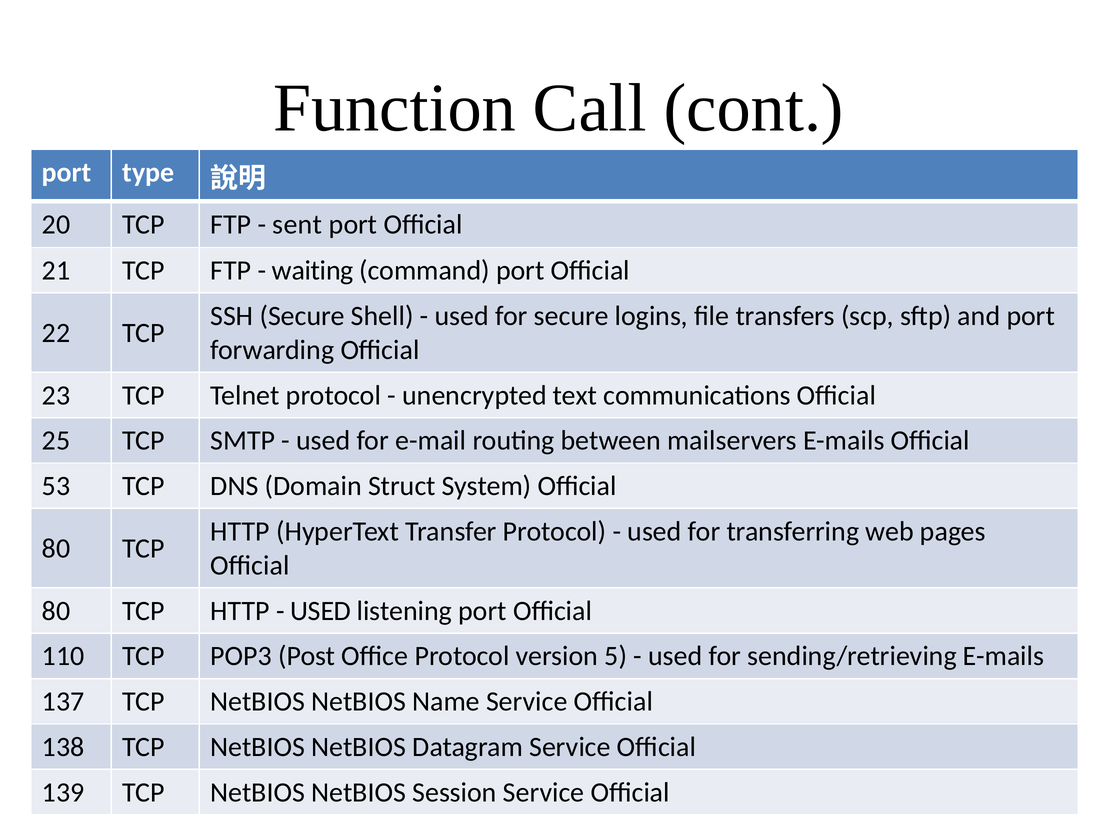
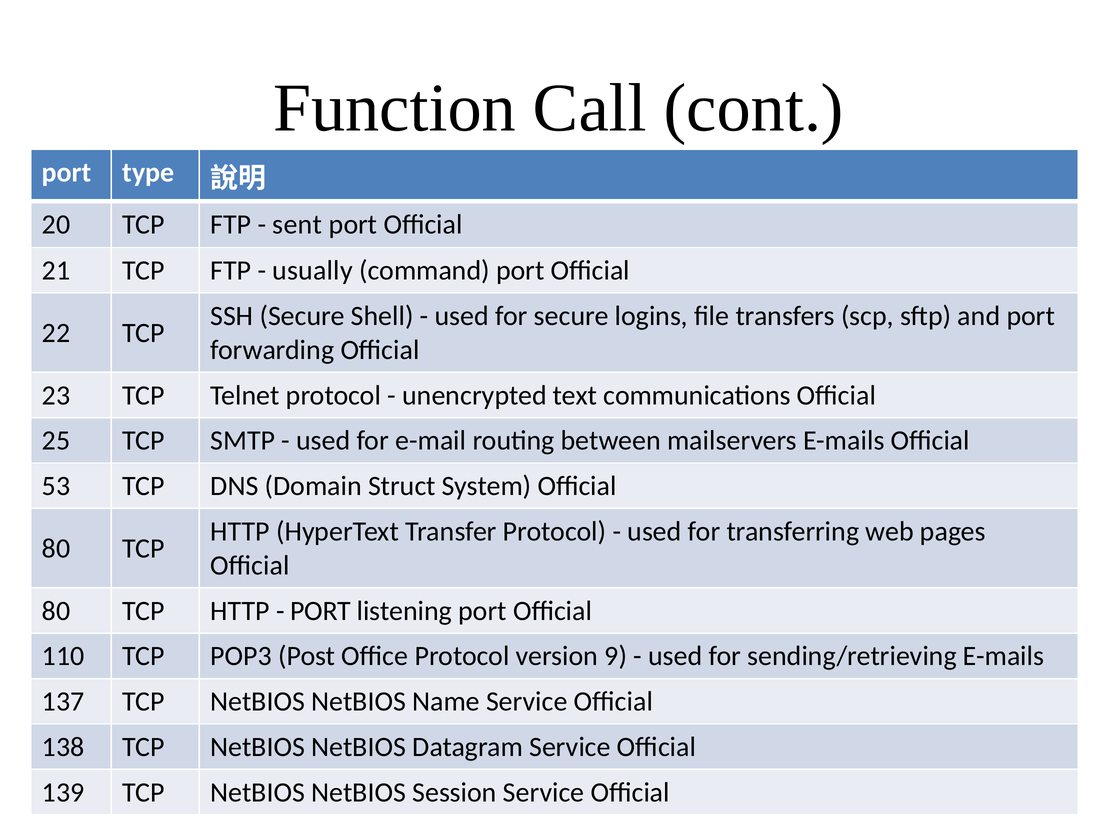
waiting: waiting -> usually
USED at (321, 611): USED -> PORT
5: 5 -> 9
